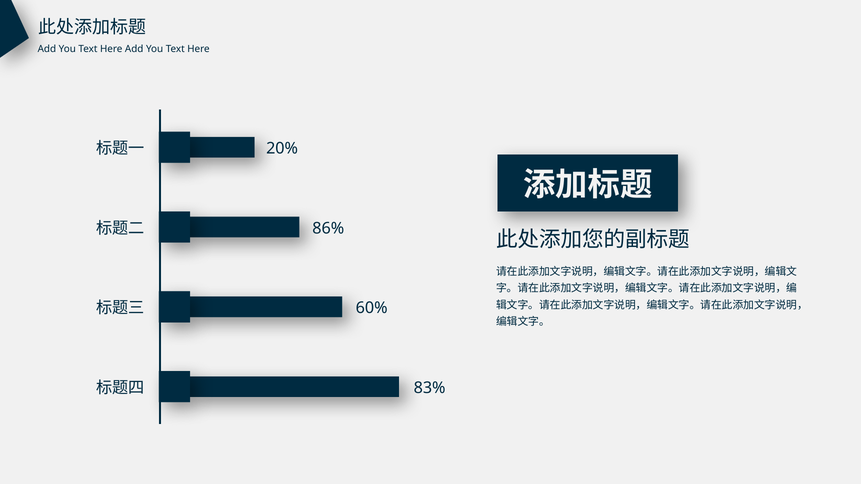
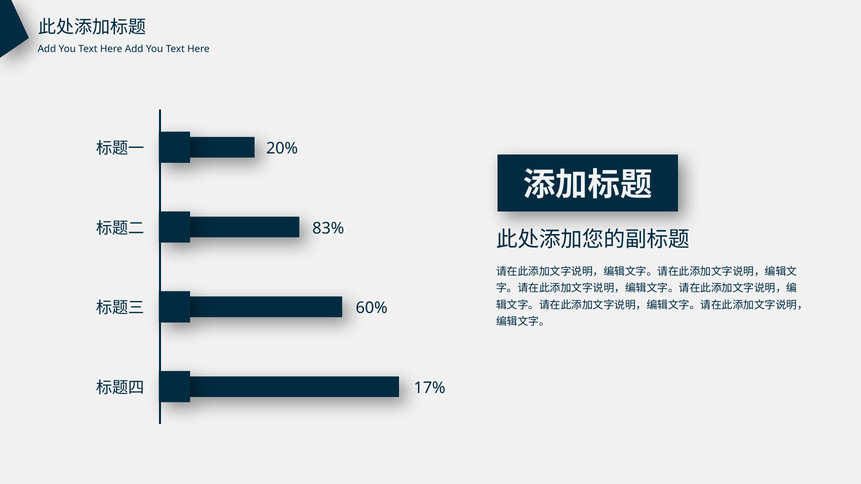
86%: 86% -> 83%
83%: 83% -> 17%
